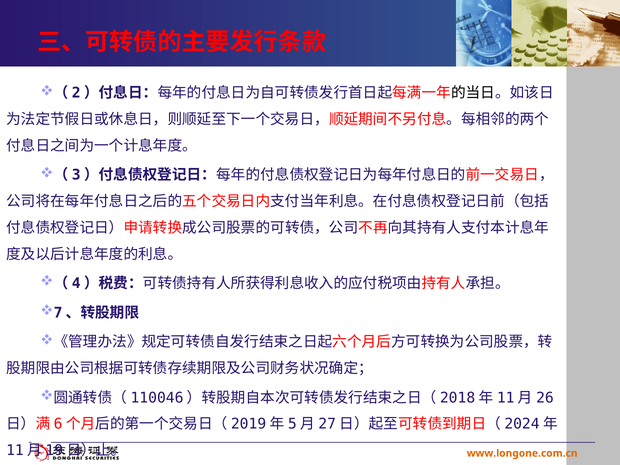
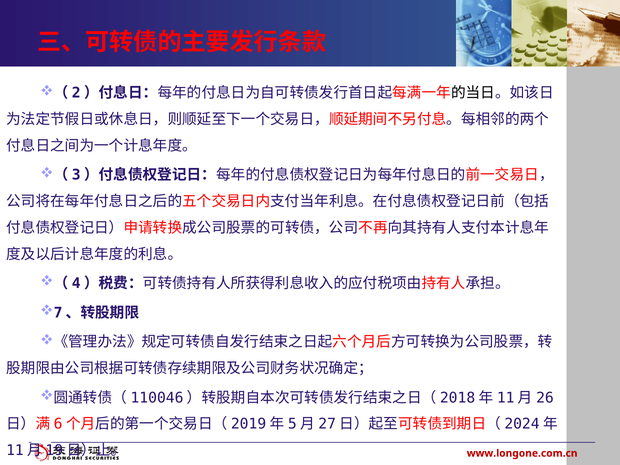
www.longone.com.cn colour: orange -> red
